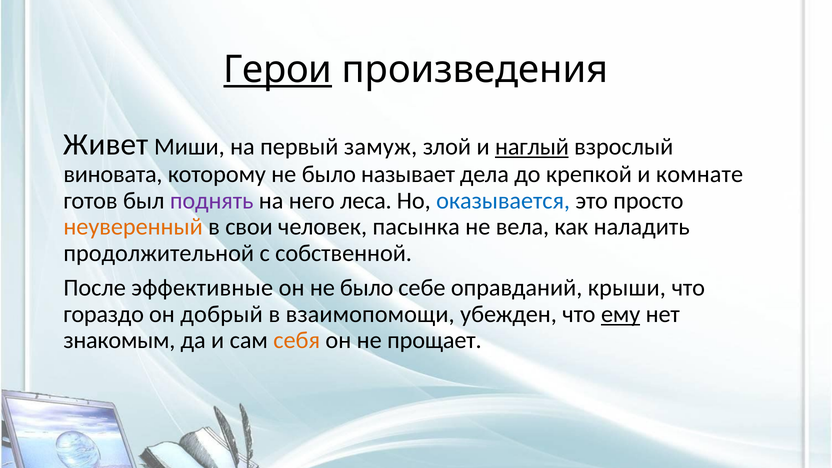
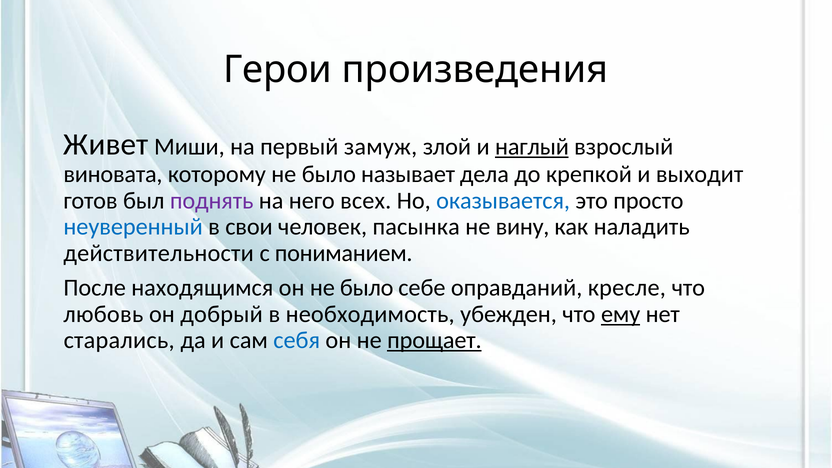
Герои underline: present -> none
комнате: комнате -> выходит
леса: леса -> всех
неуверенный colour: orange -> blue
вела: вела -> вину
продолжительной: продолжительной -> действительности
собственной: собственной -> пониманием
эффективные: эффективные -> находящимся
крыши: крыши -> кресле
гораздо: гораздо -> любовь
взаимопомощи: взаимопомощи -> необходимость
знакомым: знакомым -> старались
себя colour: orange -> blue
прощает underline: none -> present
